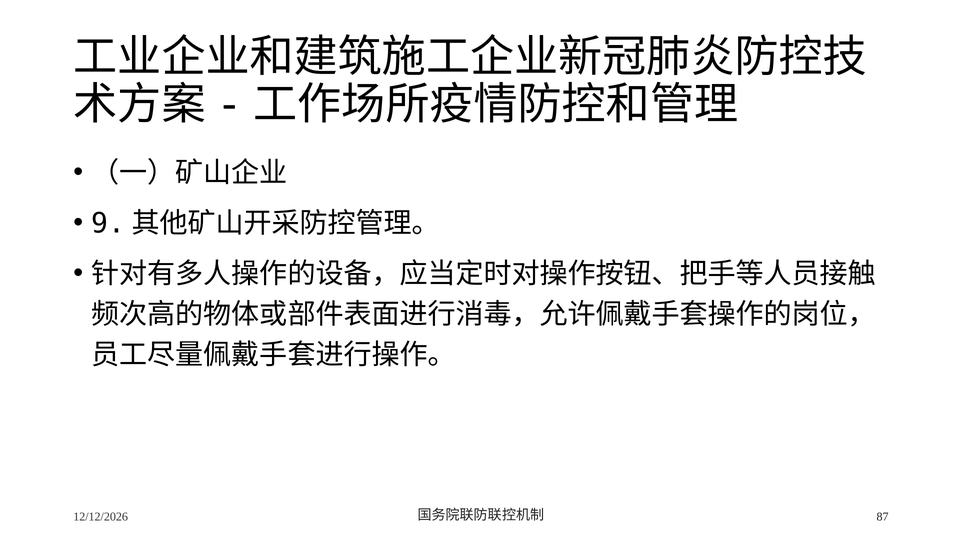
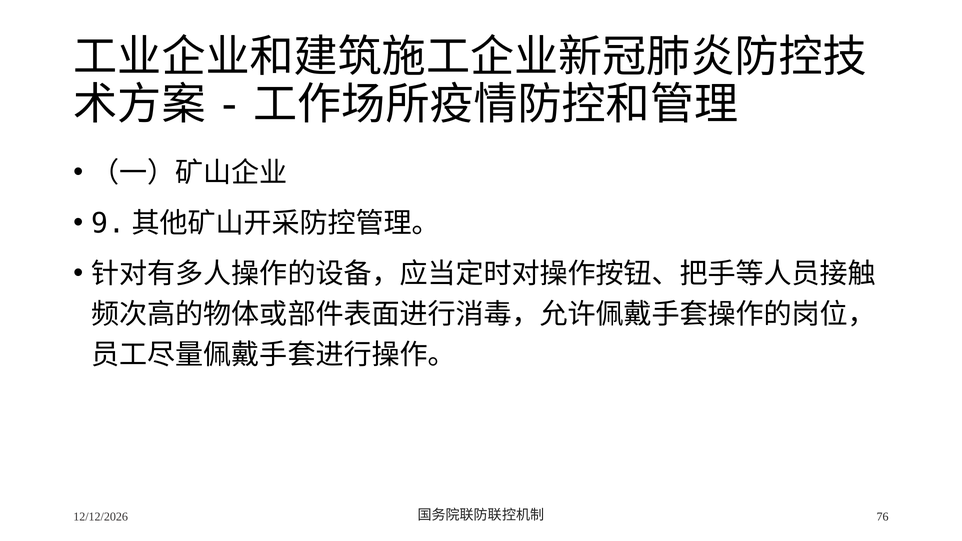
87: 87 -> 76
